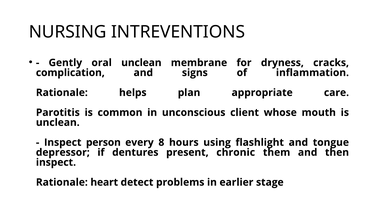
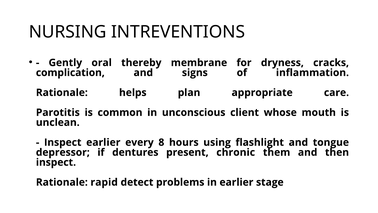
oral unclean: unclean -> thereby
Inspect person: person -> earlier
heart: heart -> rapid
